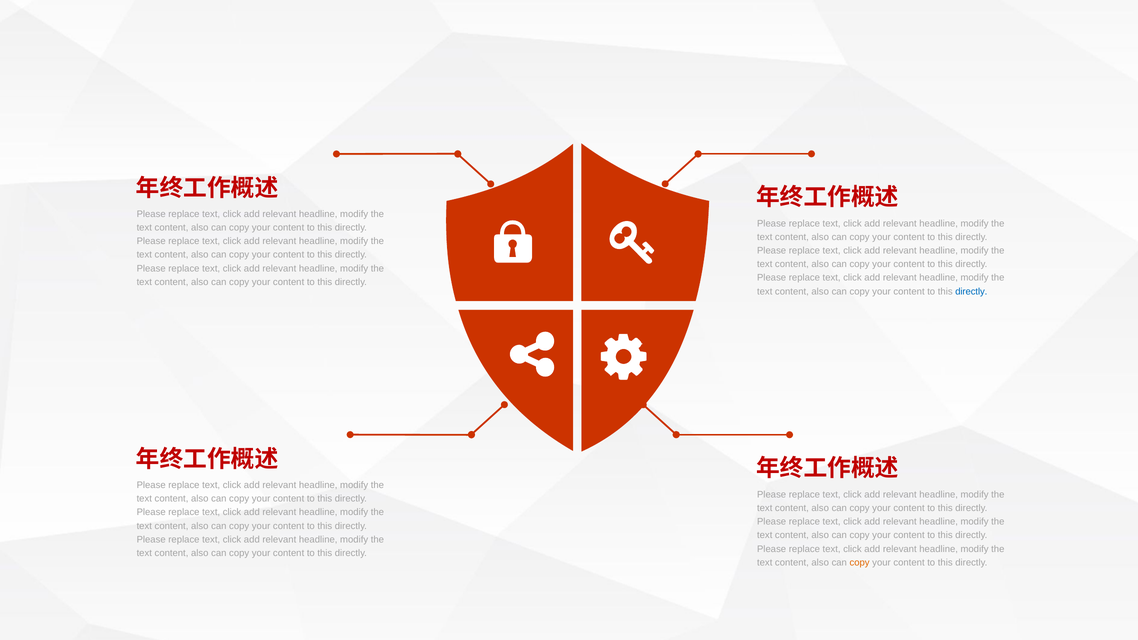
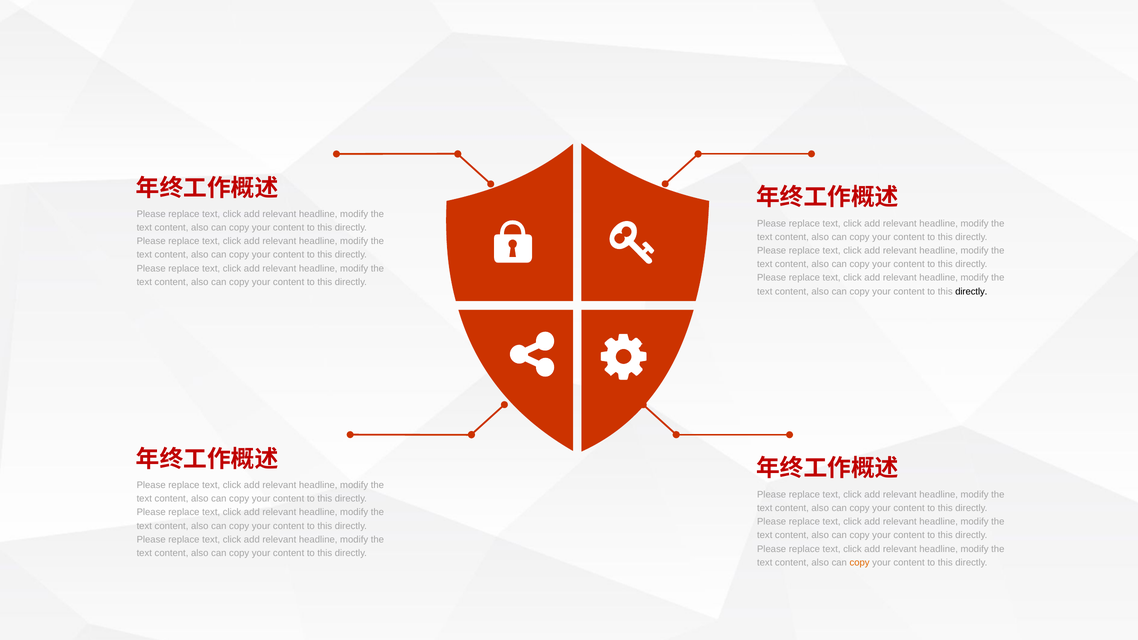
directly at (971, 291) colour: blue -> black
